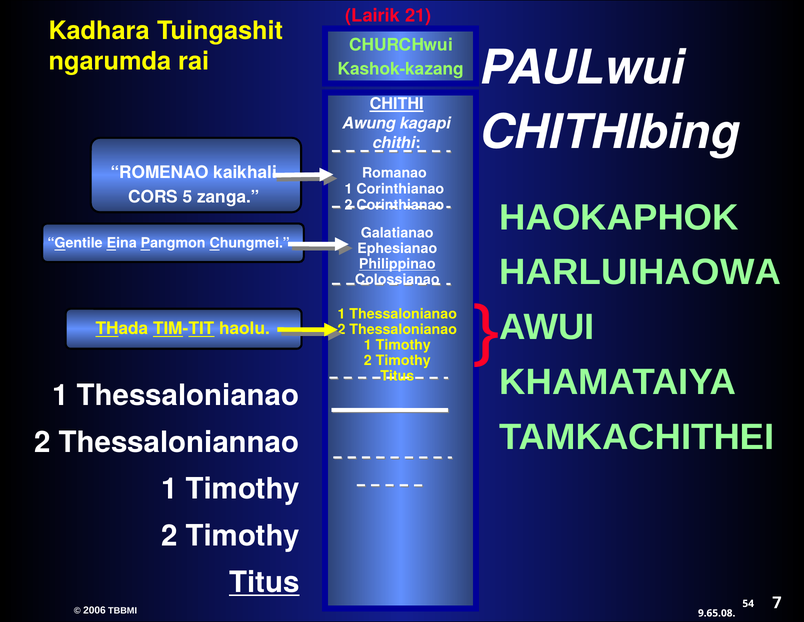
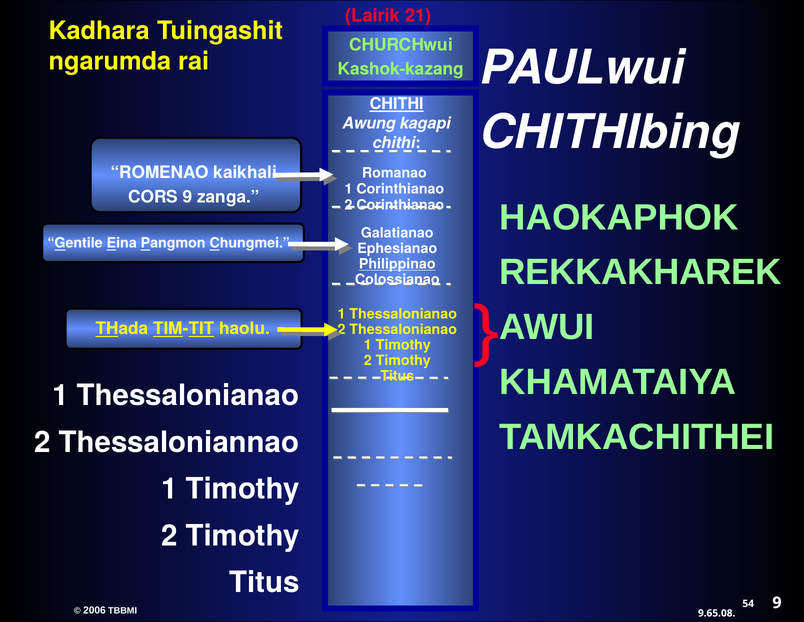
CORS 5: 5 -> 9
HARLUIHAOWA: HARLUIHAOWA -> REKKAKHAREK
Titus at (264, 582) underline: present -> none
54 7: 7 -> 9
